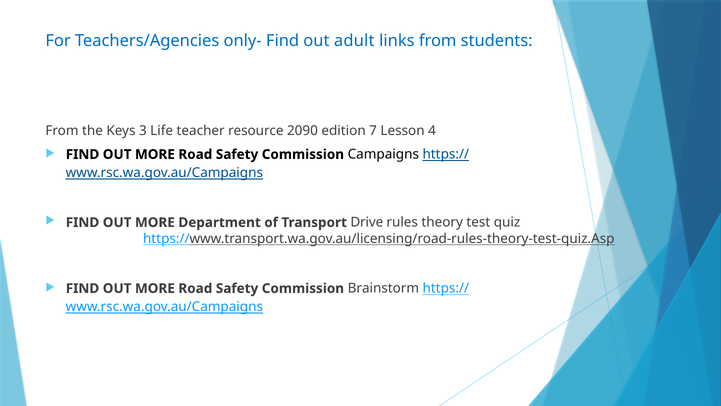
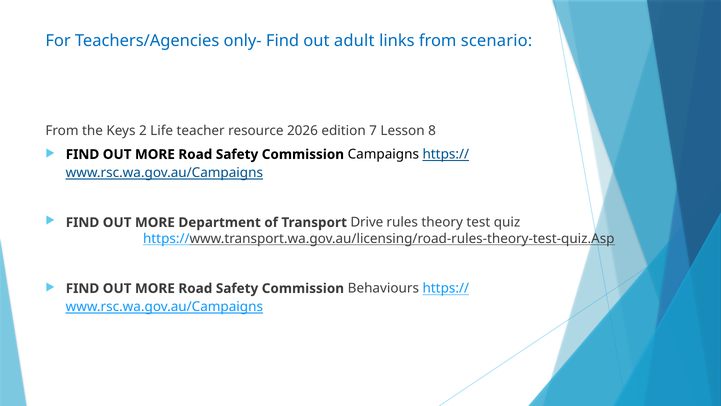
students: students -> scenario
3: 3 -> 2
2090: 2090 -> 2026
4: 4 -> 8
Brainstorm: Brainstorm -> Behaviours
